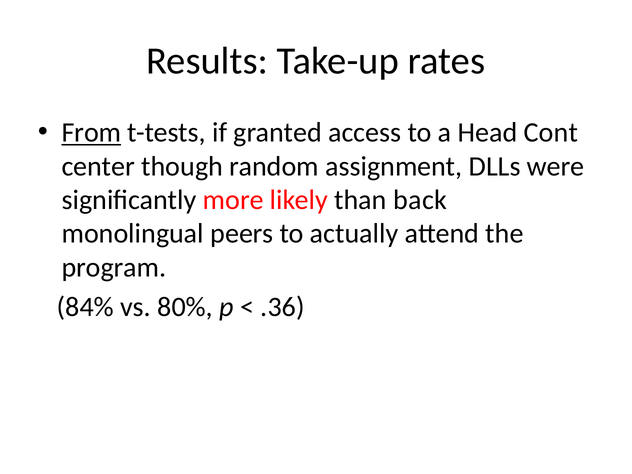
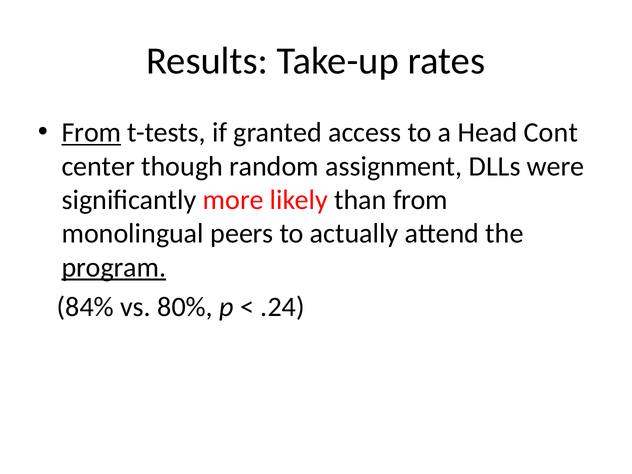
than back: back -> from
program underline: none -> present
.36: .36 -> .24
